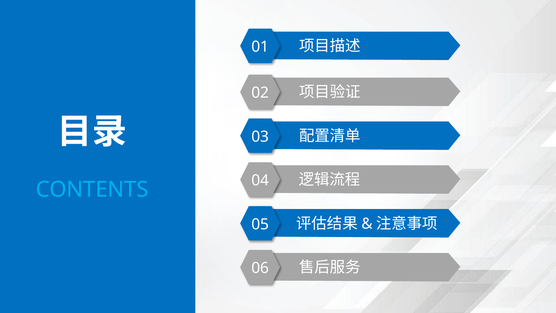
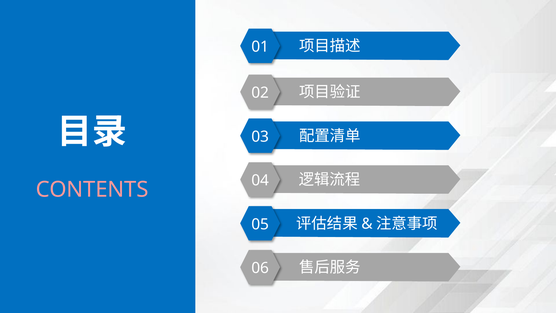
CONTENTS colour: light blue -> pink
